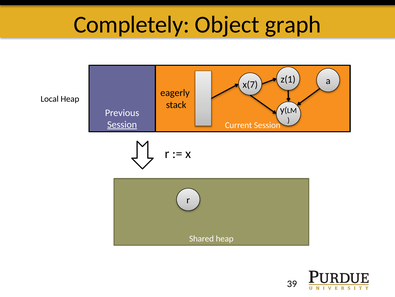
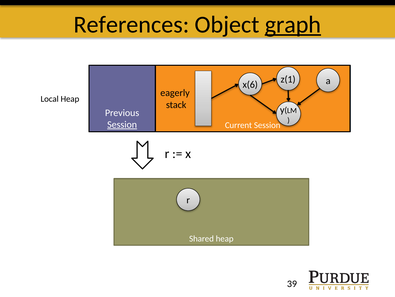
Completely: Completely -> References
graph underline: none -> present
x(7: x(7 -> x(6
